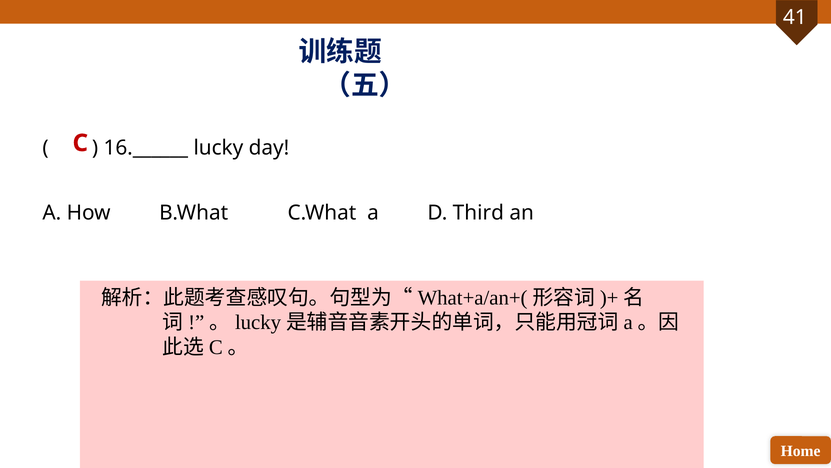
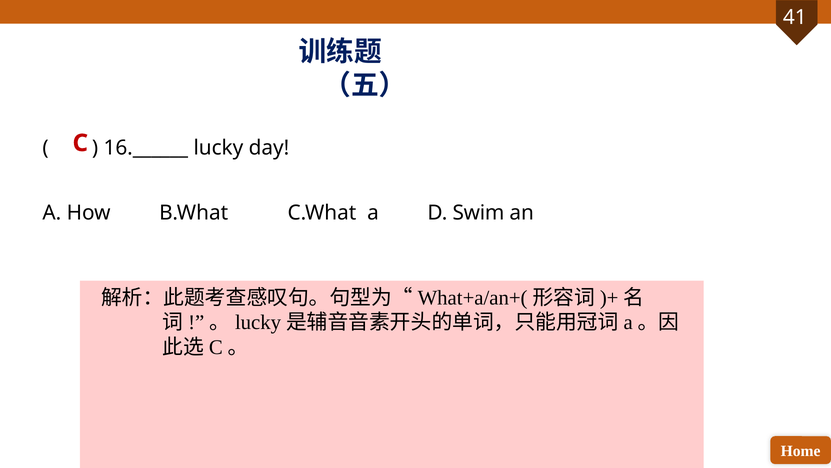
Third: Third -> Swim
